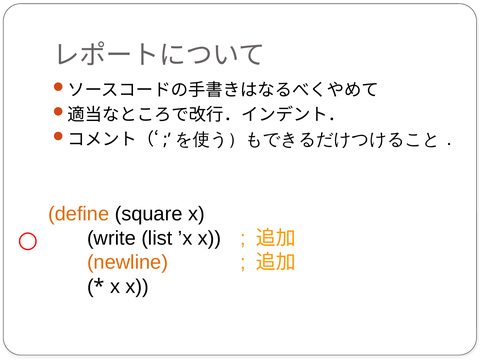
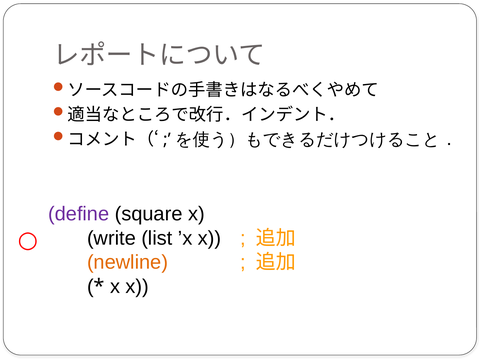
define colour: orange -> purple
